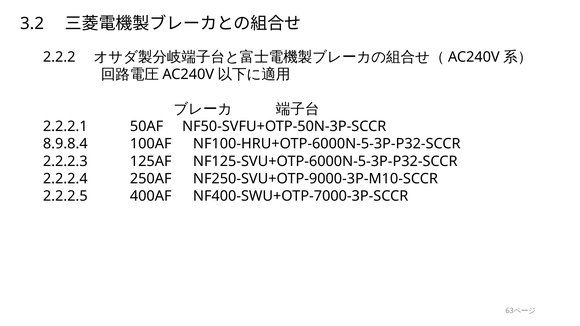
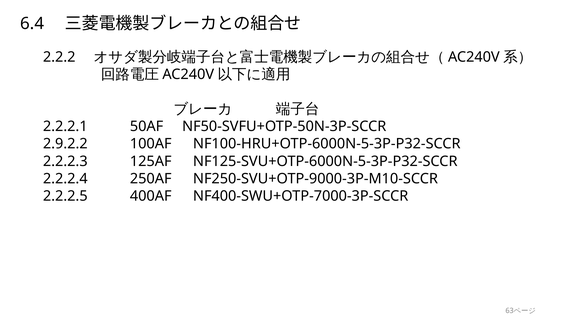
3.2: 3.2 -> 6.4
8.9.8.4: 8.9.8.4 -> 2.9.2.2
